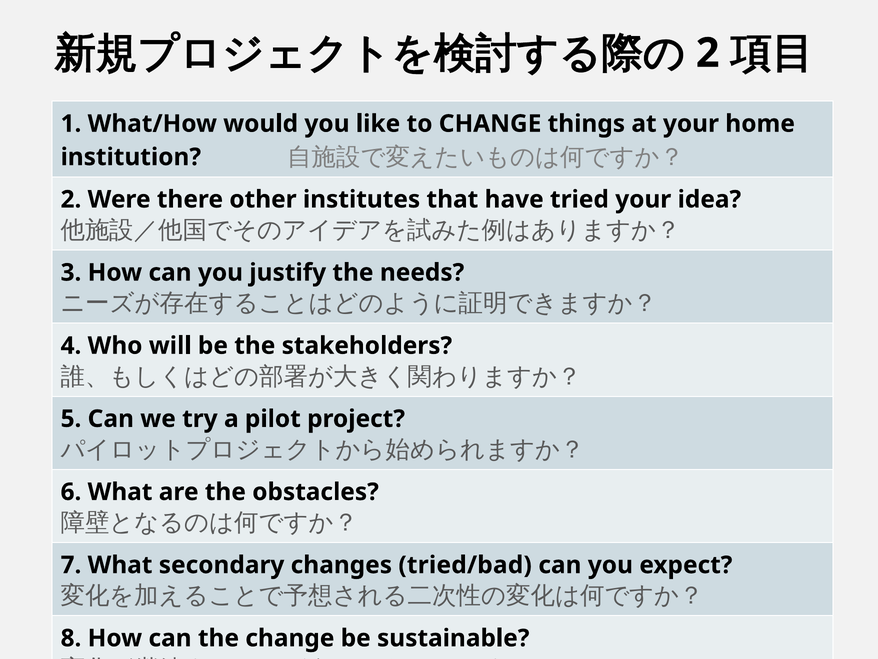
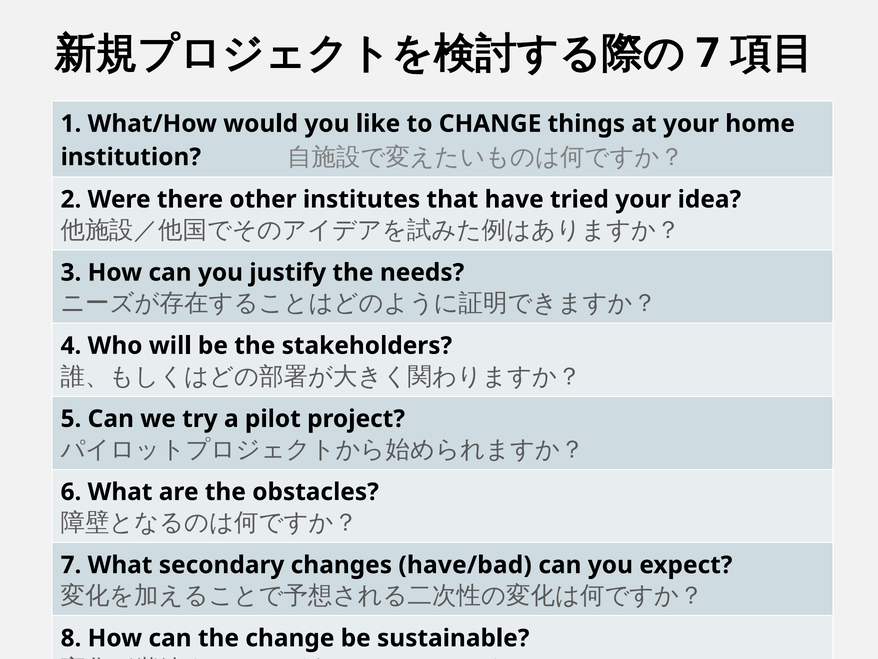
2 at (708, 53): 2 -> 7
tried/bad: tried/bad -> have/bad
